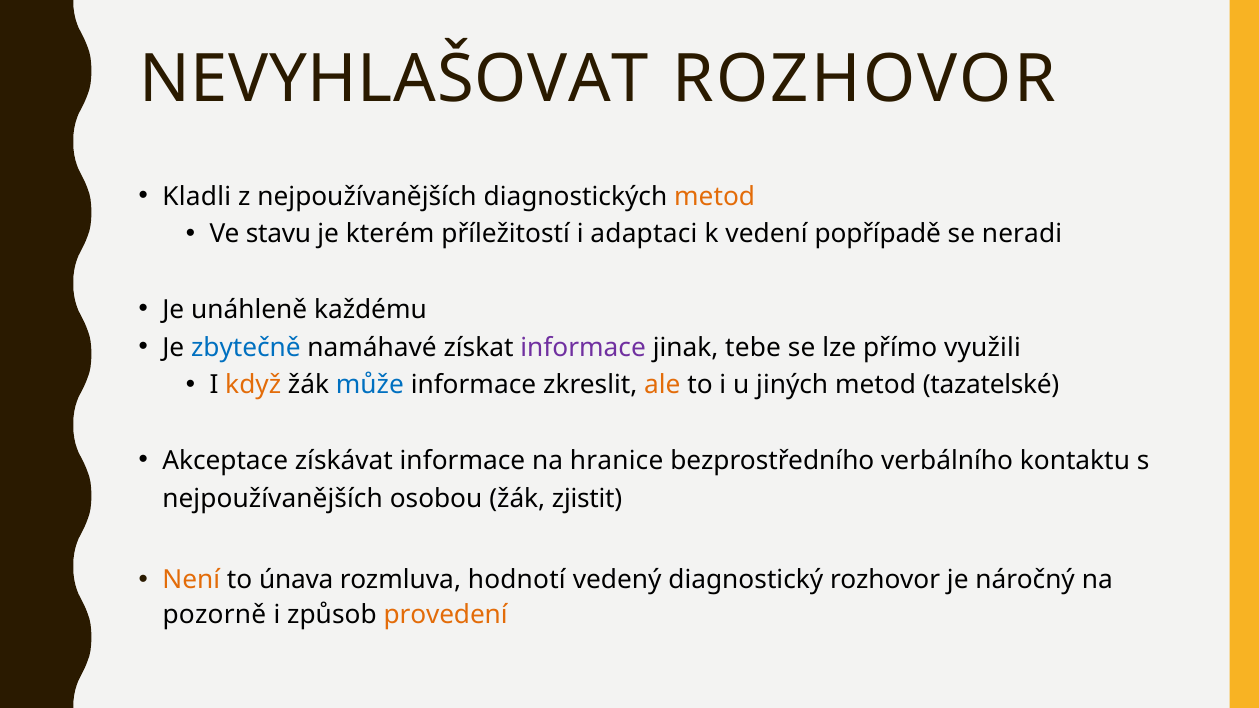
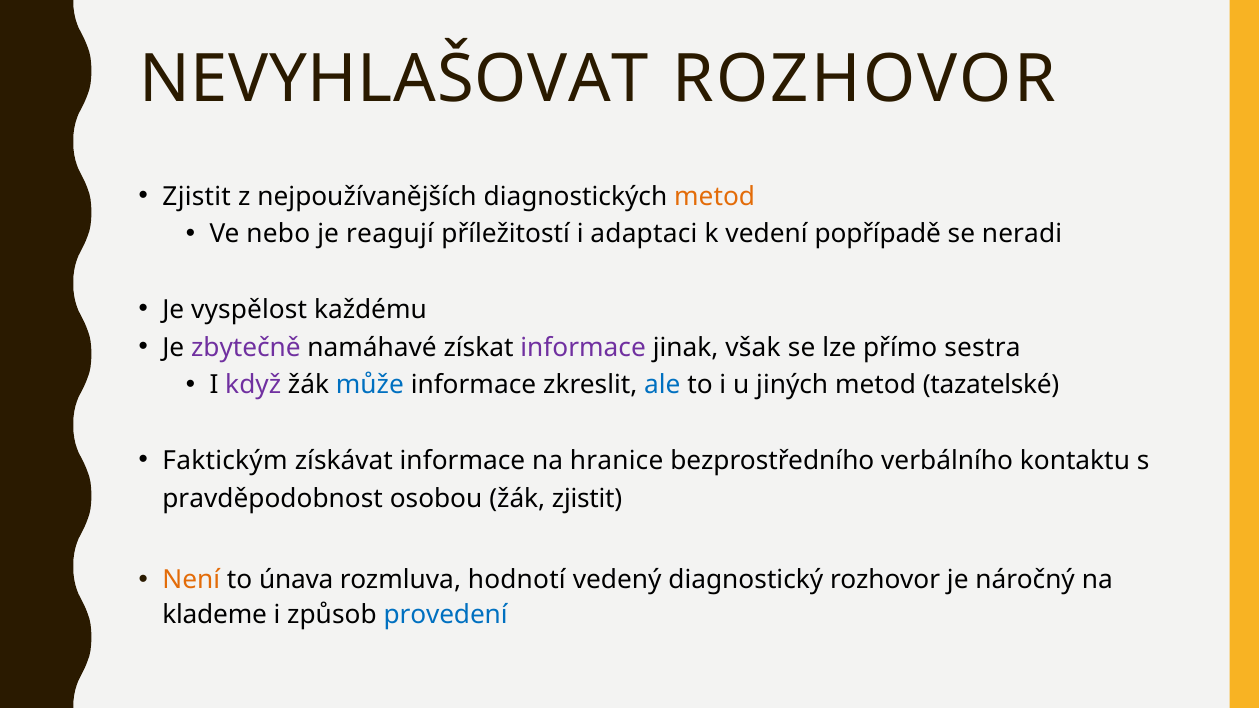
Kladli at (197, 197): Kladli -> Zjistit
stavu: stavu -> nebo
kterém: kterém -> reagují
unáhleně: unáhleně -> vyspělost
zbytečně colour: blue -> purple
tebe: tebe -> však
využili: využili -> sestra
když colour: orange -> purple
ale colour: orange -> blue
Akceptace: Akceptace -> Faktickým
nejpoužívanějších at (273, 499): nejpoužívanějších -> pravděpodobnost
pozorně: pozorně -> klademe
provedení colour: orange -> blue
